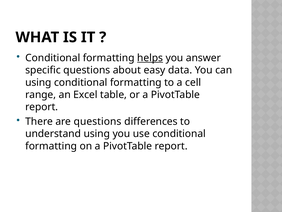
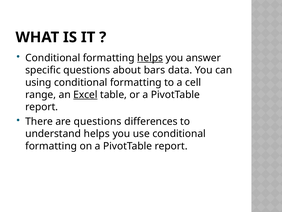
easy: easy -> bars
Excel underline: none -> present
understand using: using -> helps
